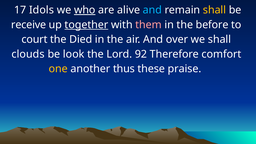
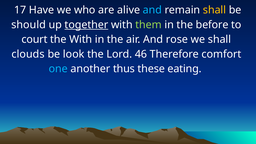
Idols: Idols -> Have
who underline: present -> none
receive: receive -> should
them colour: pink -> light green
the Died: Died -> With
over: over -> rose
92: 92 -> 46
one colour: yellow -> light blue
praise: praise -> eating
